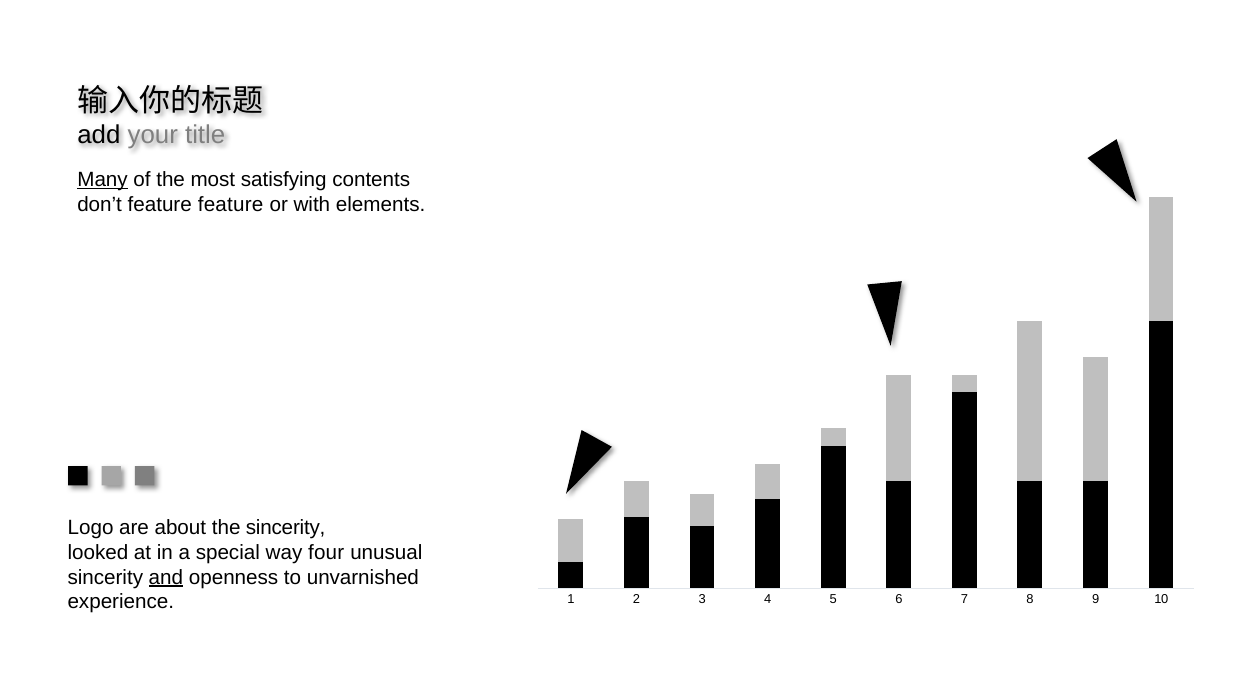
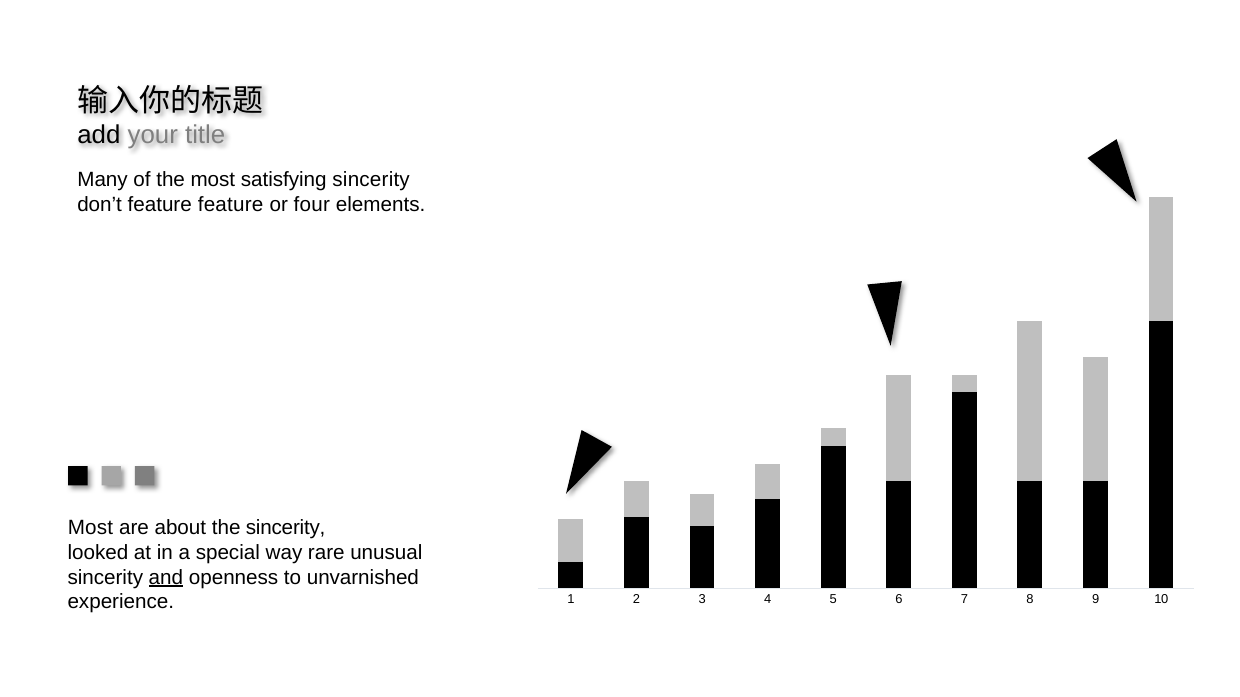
Many underline: present -> none
satisfying contents: contents -> sincerity
with: with -> four
Logo at (91, 528): Logo -> Most
four: four -> rare
